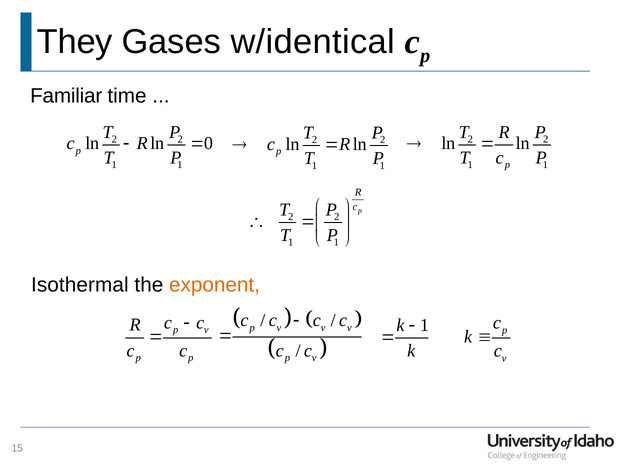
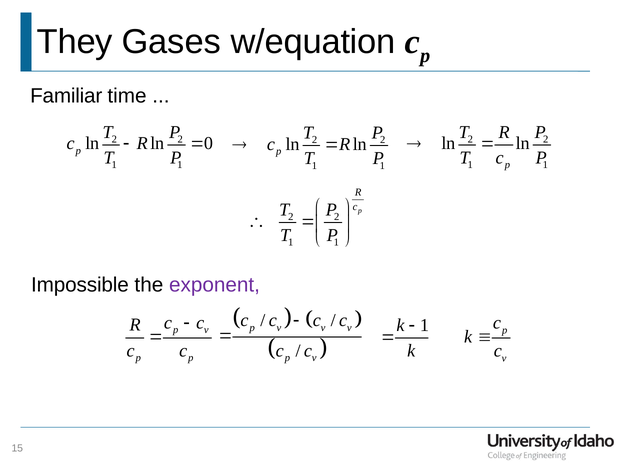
w/identical: w/identical -> w/equation
Isothermal: Isothermal -> Impossible
exponent colour: orange -> purple
